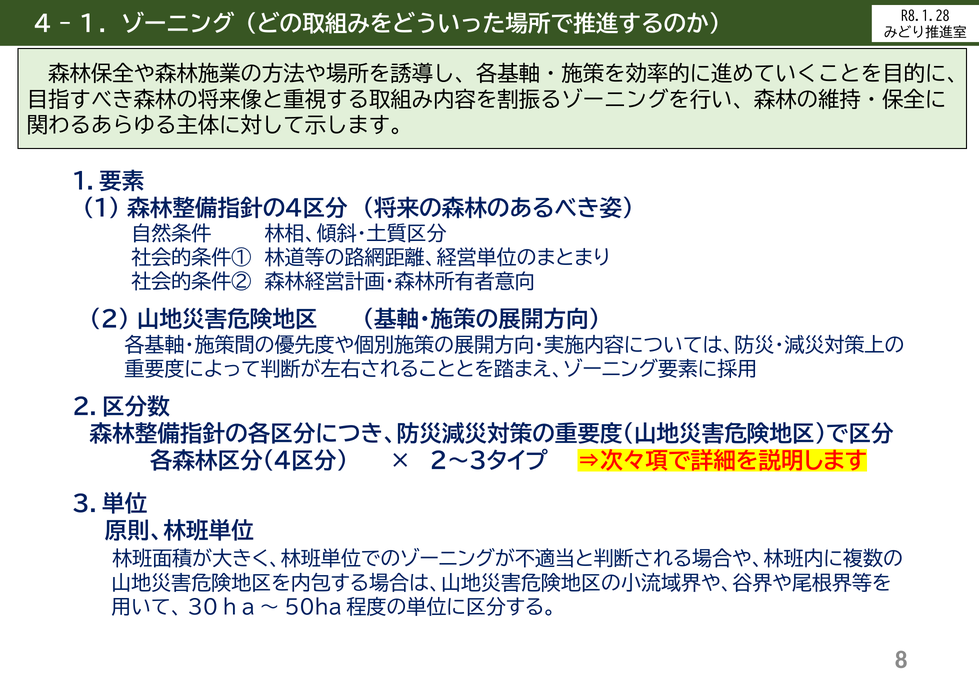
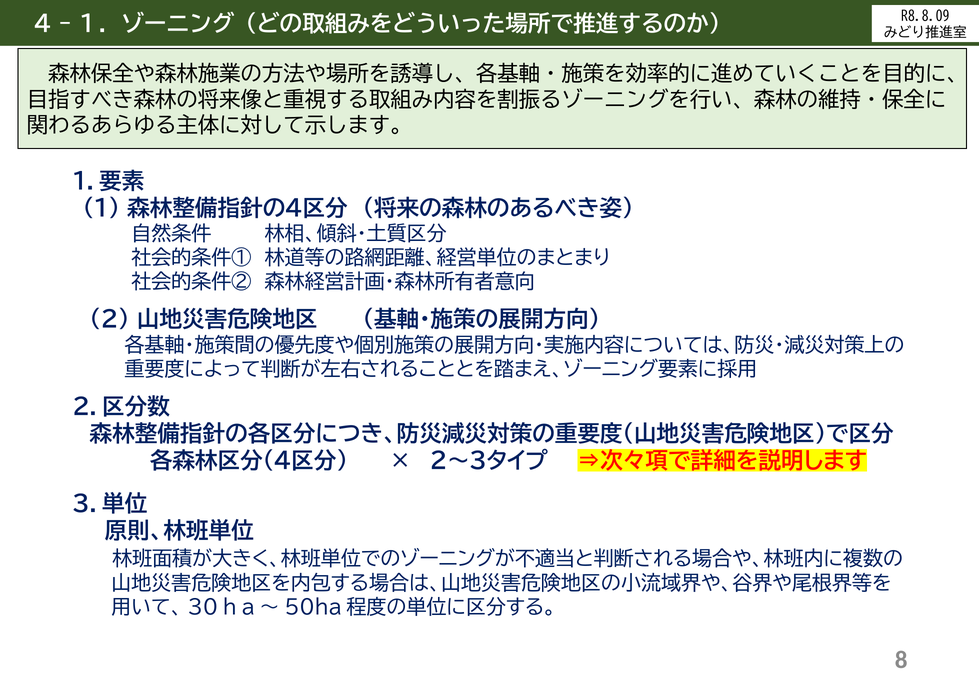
R8.1.28: R8.1.28 -> R8.8.09
